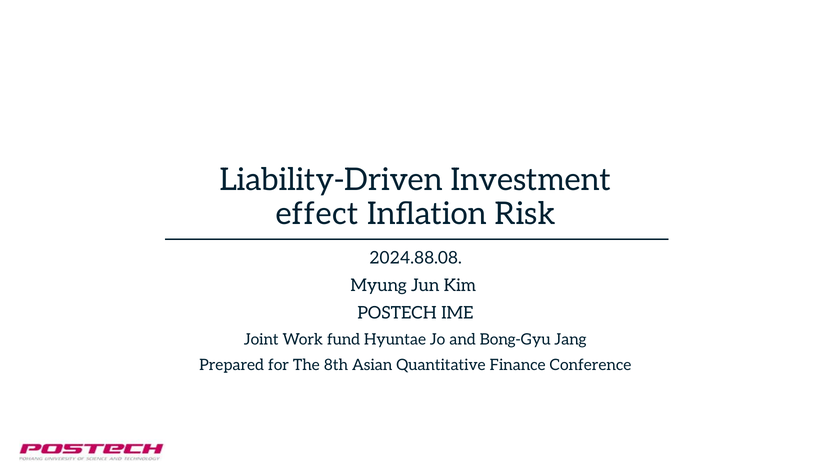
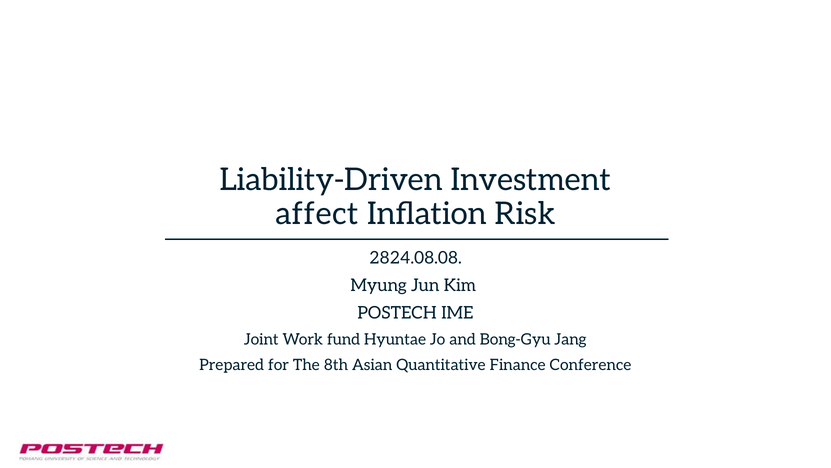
effect: effect -> affect
2024.88.08: 2024.88.08 -> 2824.08.08
